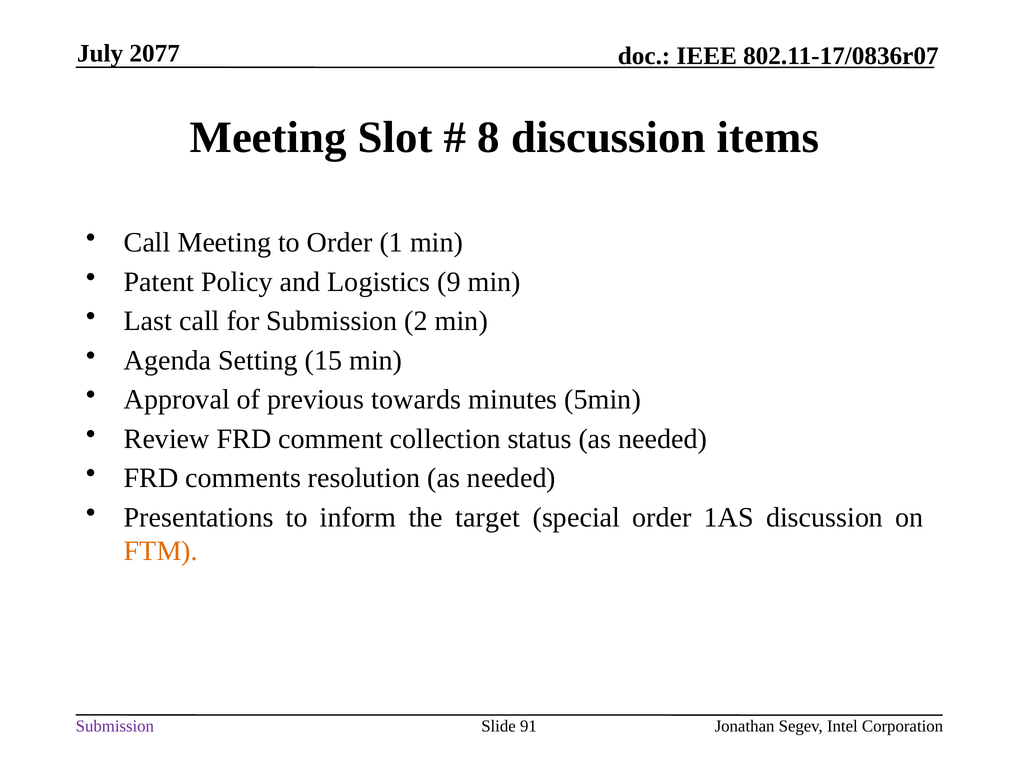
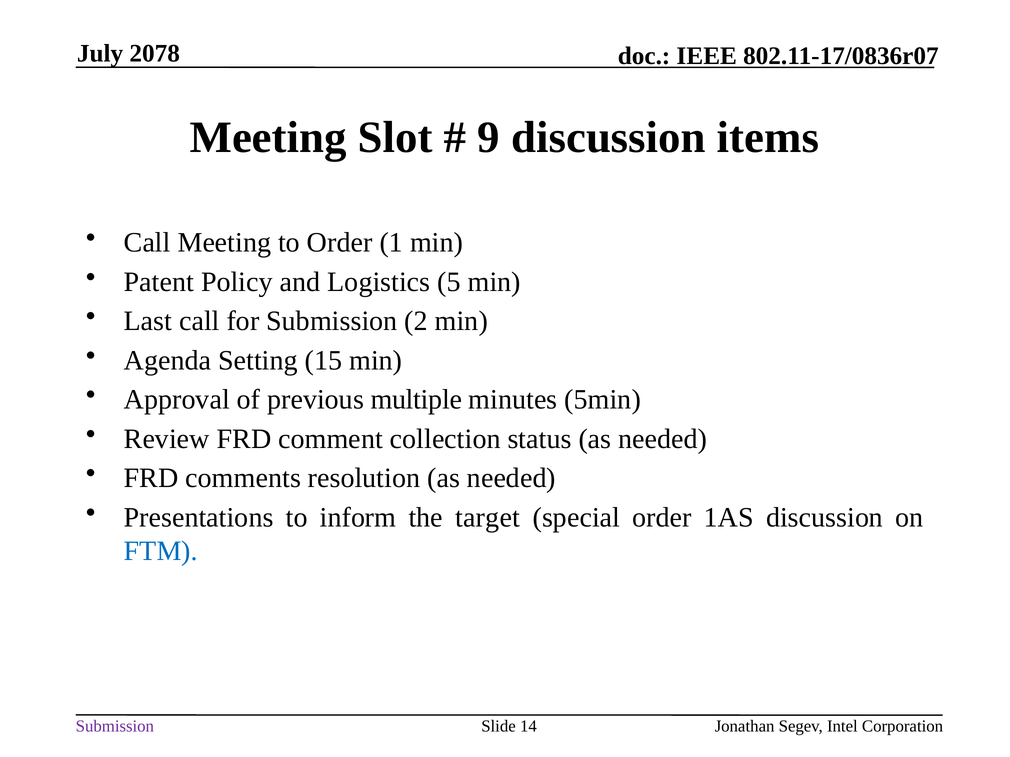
2077: 2077 -> 2078
8: 8 -> 9
9: 9 -> 5
towards: towards -> multiple
FTM colour: orange -> blue
91: 91 -> 14
